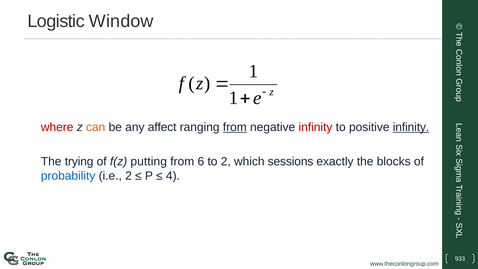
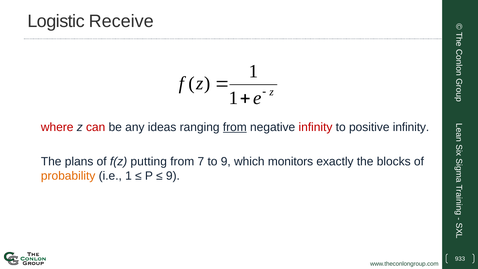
Window: Window -> Receive
can colour: orange -> red
affect: affect -> ideas
infinity at (411, 127) underline: present -> none
trying: trying -> plans
6: 6 -> 7
to 2: 2 -> 9
sessions: sessions -> monitors
probability colour: blue -> orange
i.e 2: 2 -> 1
4 at (173, 176): 4 -> 9
